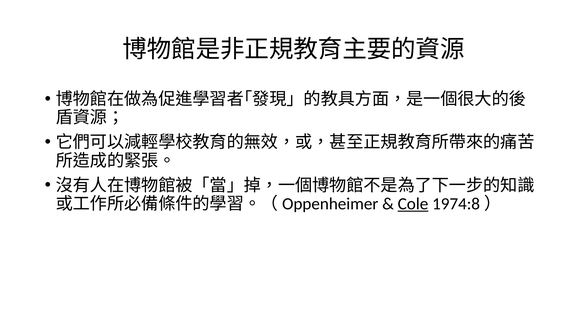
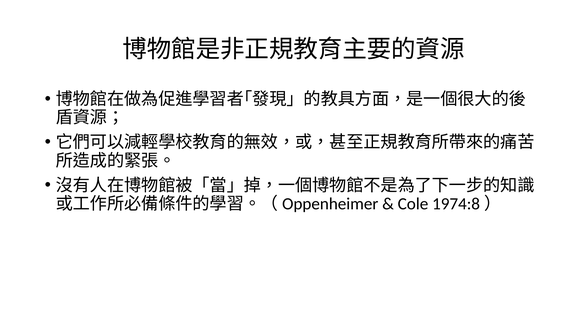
Cole underline: present -> none
